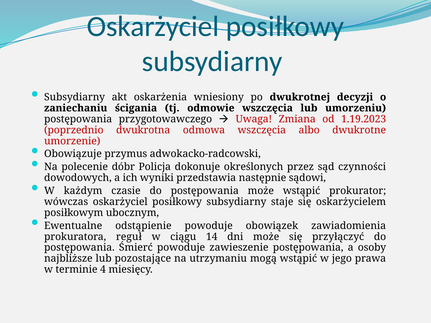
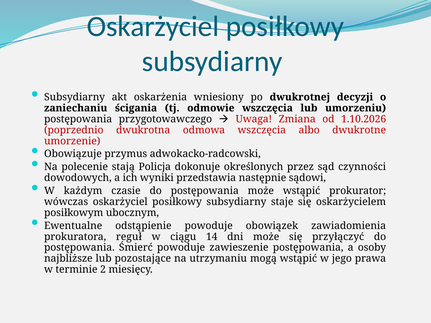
1.19.2023: 1.19.2023 -> 1.10.2026
dóbr: dóbr -> stają
4: 4 -> 2
